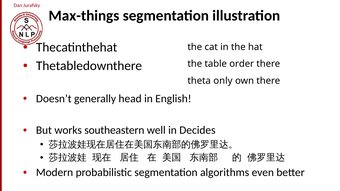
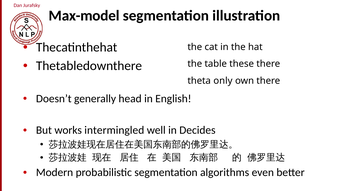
Max-things: Max-things -> Max-model
order: order -> these
southeastern: southeastern -> intermingled
